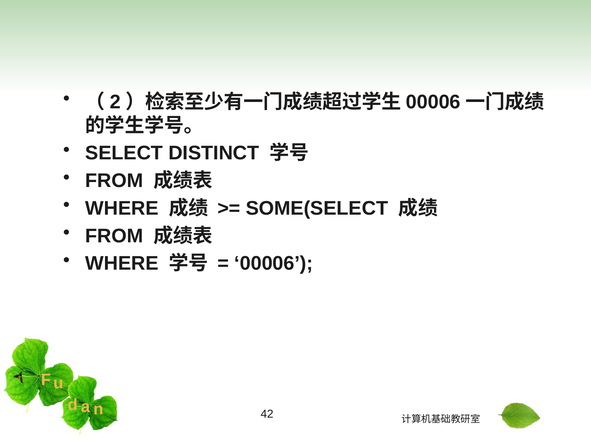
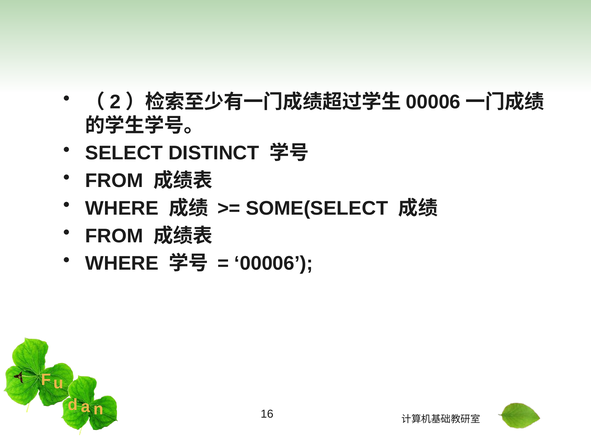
42: 42 -> 16
